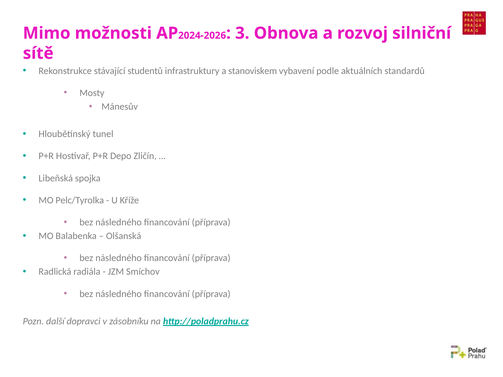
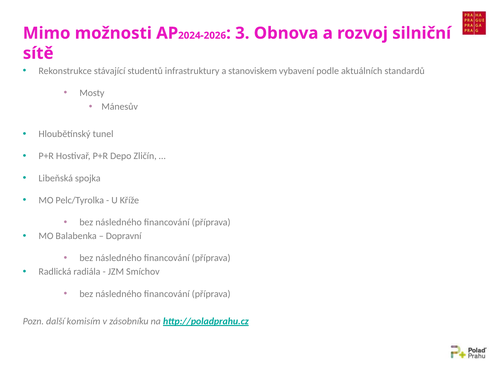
Olšanská: Olšanská -> Dopravní
dopravci: dopravci -> komisím
